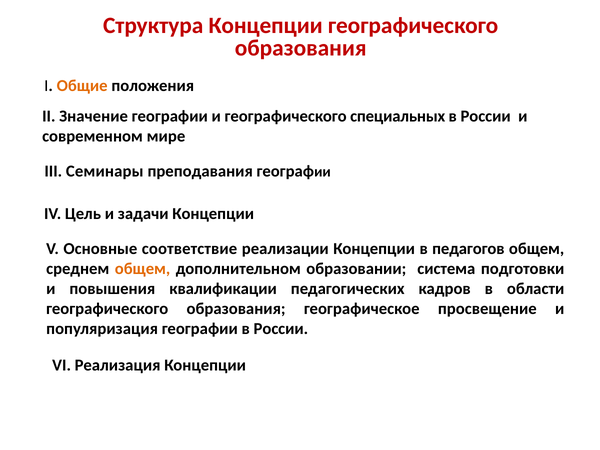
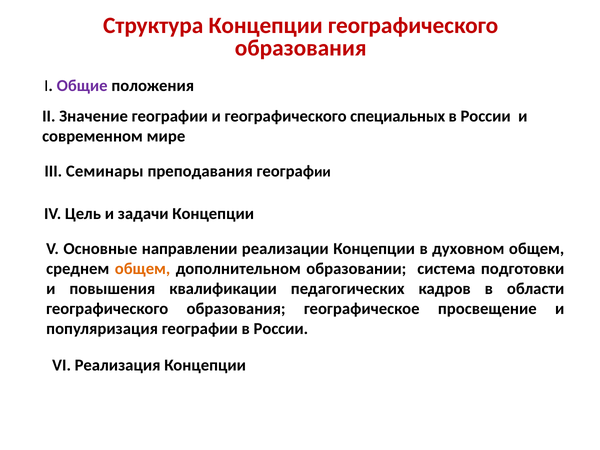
Общие colour: orange -> purple
соответствие: соответствие -> направлении
педагогов: педагогов -> духовном
